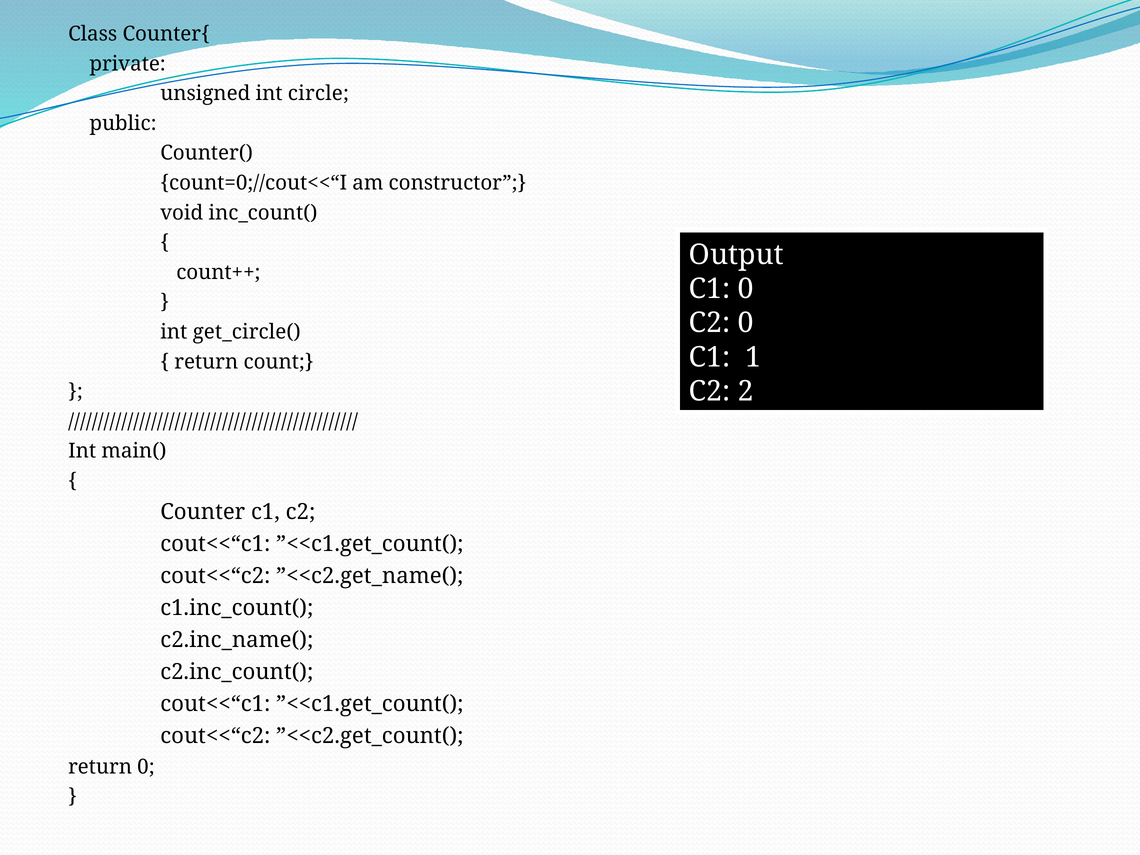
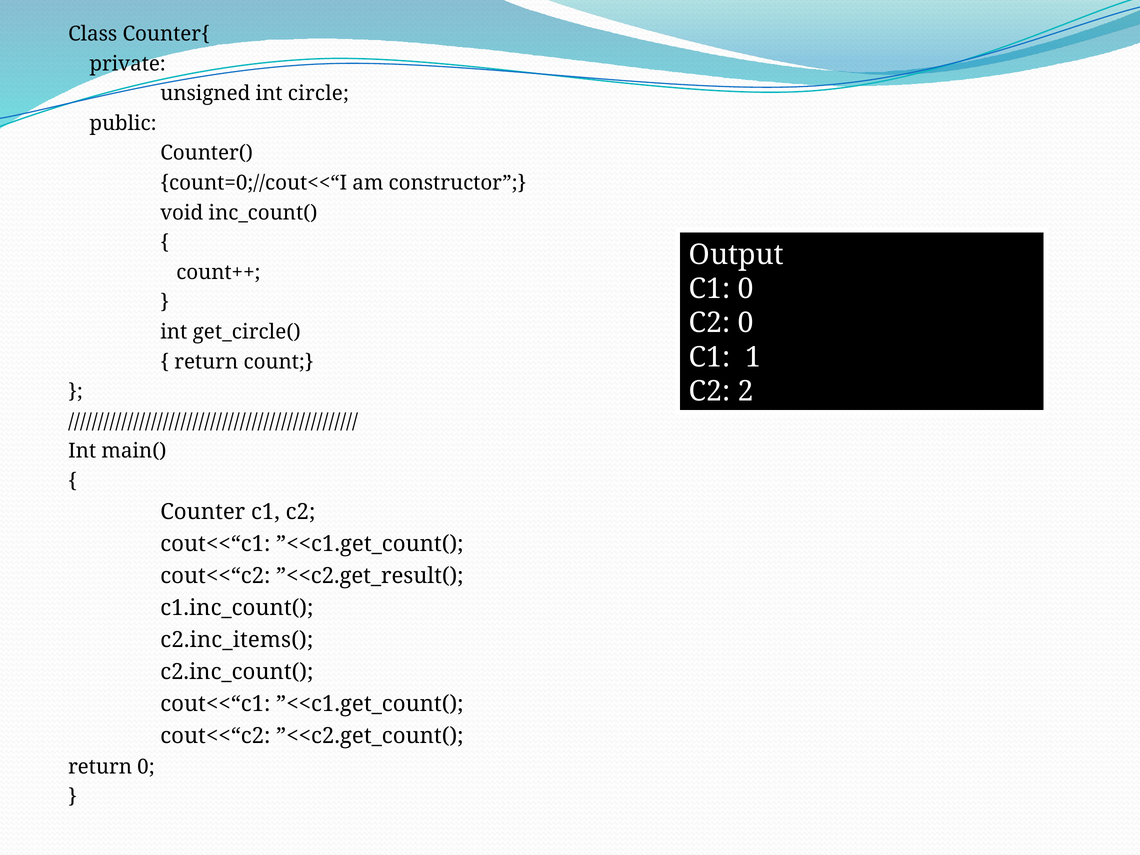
”<<c2.get_name(: ”<<c2.get_name( -> ”<<c2.get_result(
c2.inc_name(: c2.inc_name( -> c2.inc_items(
